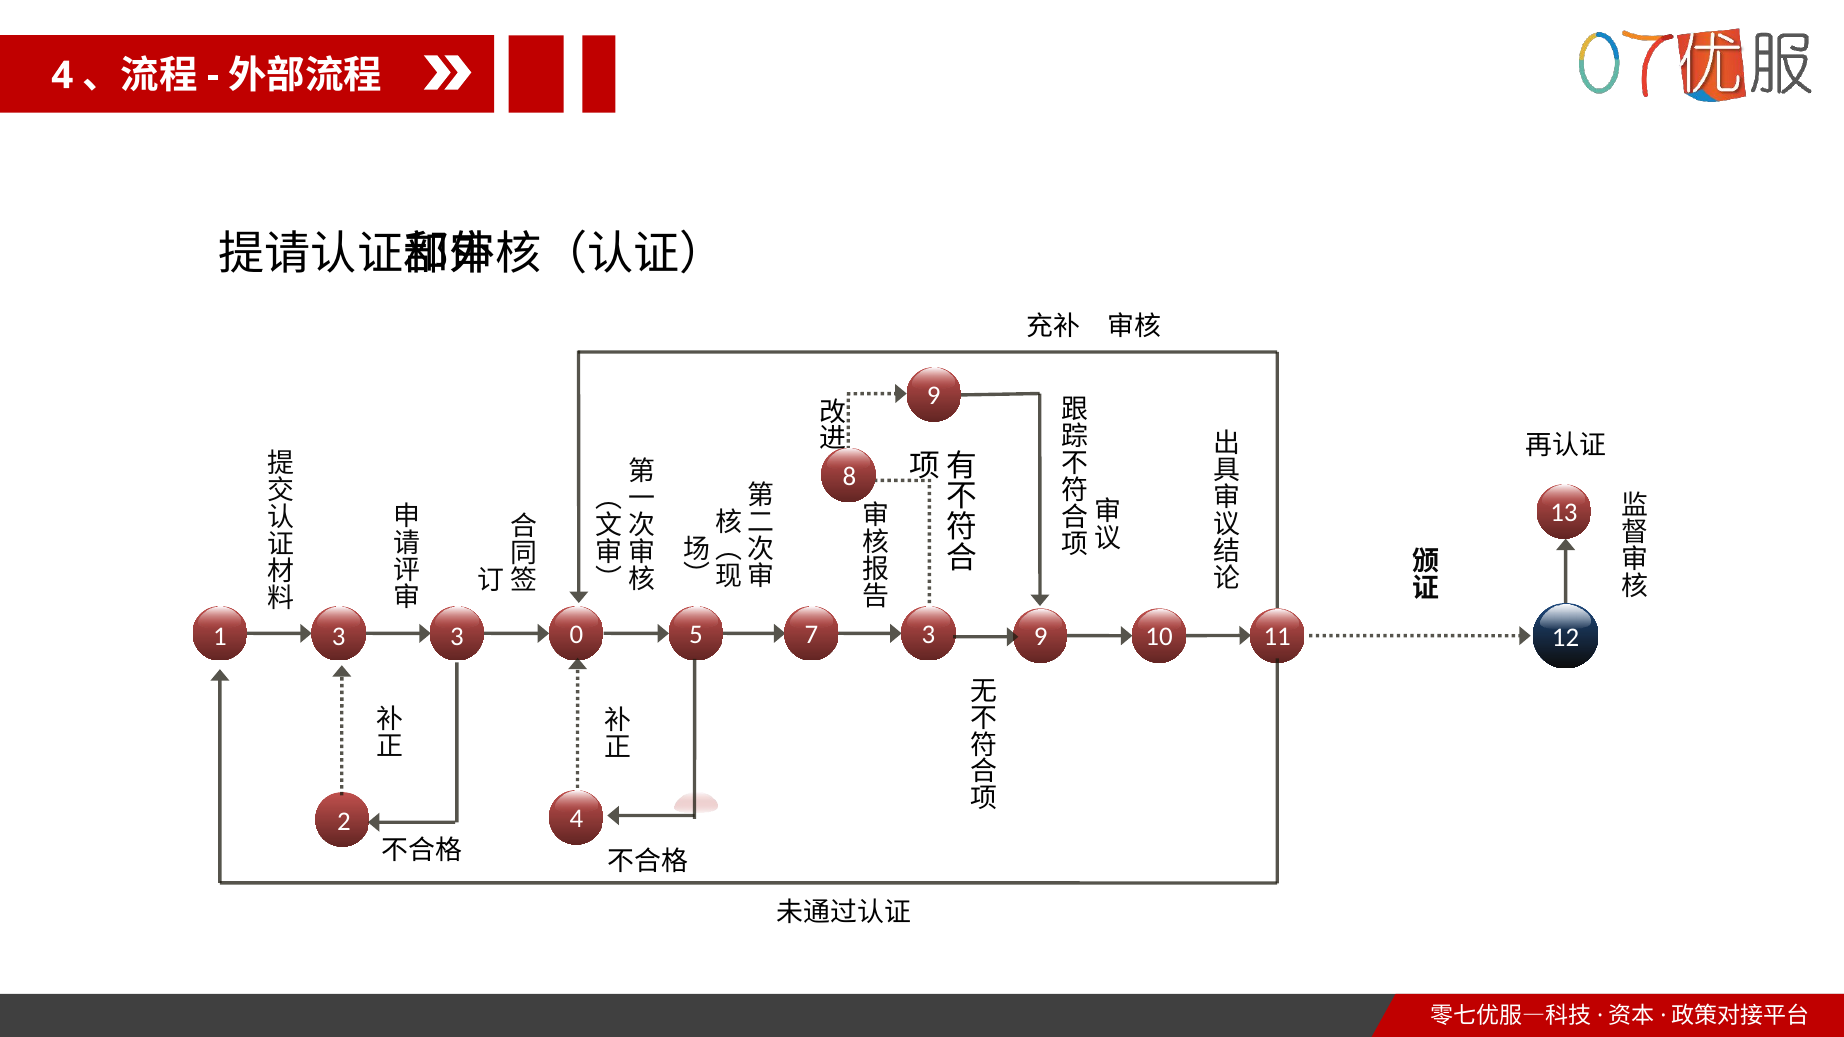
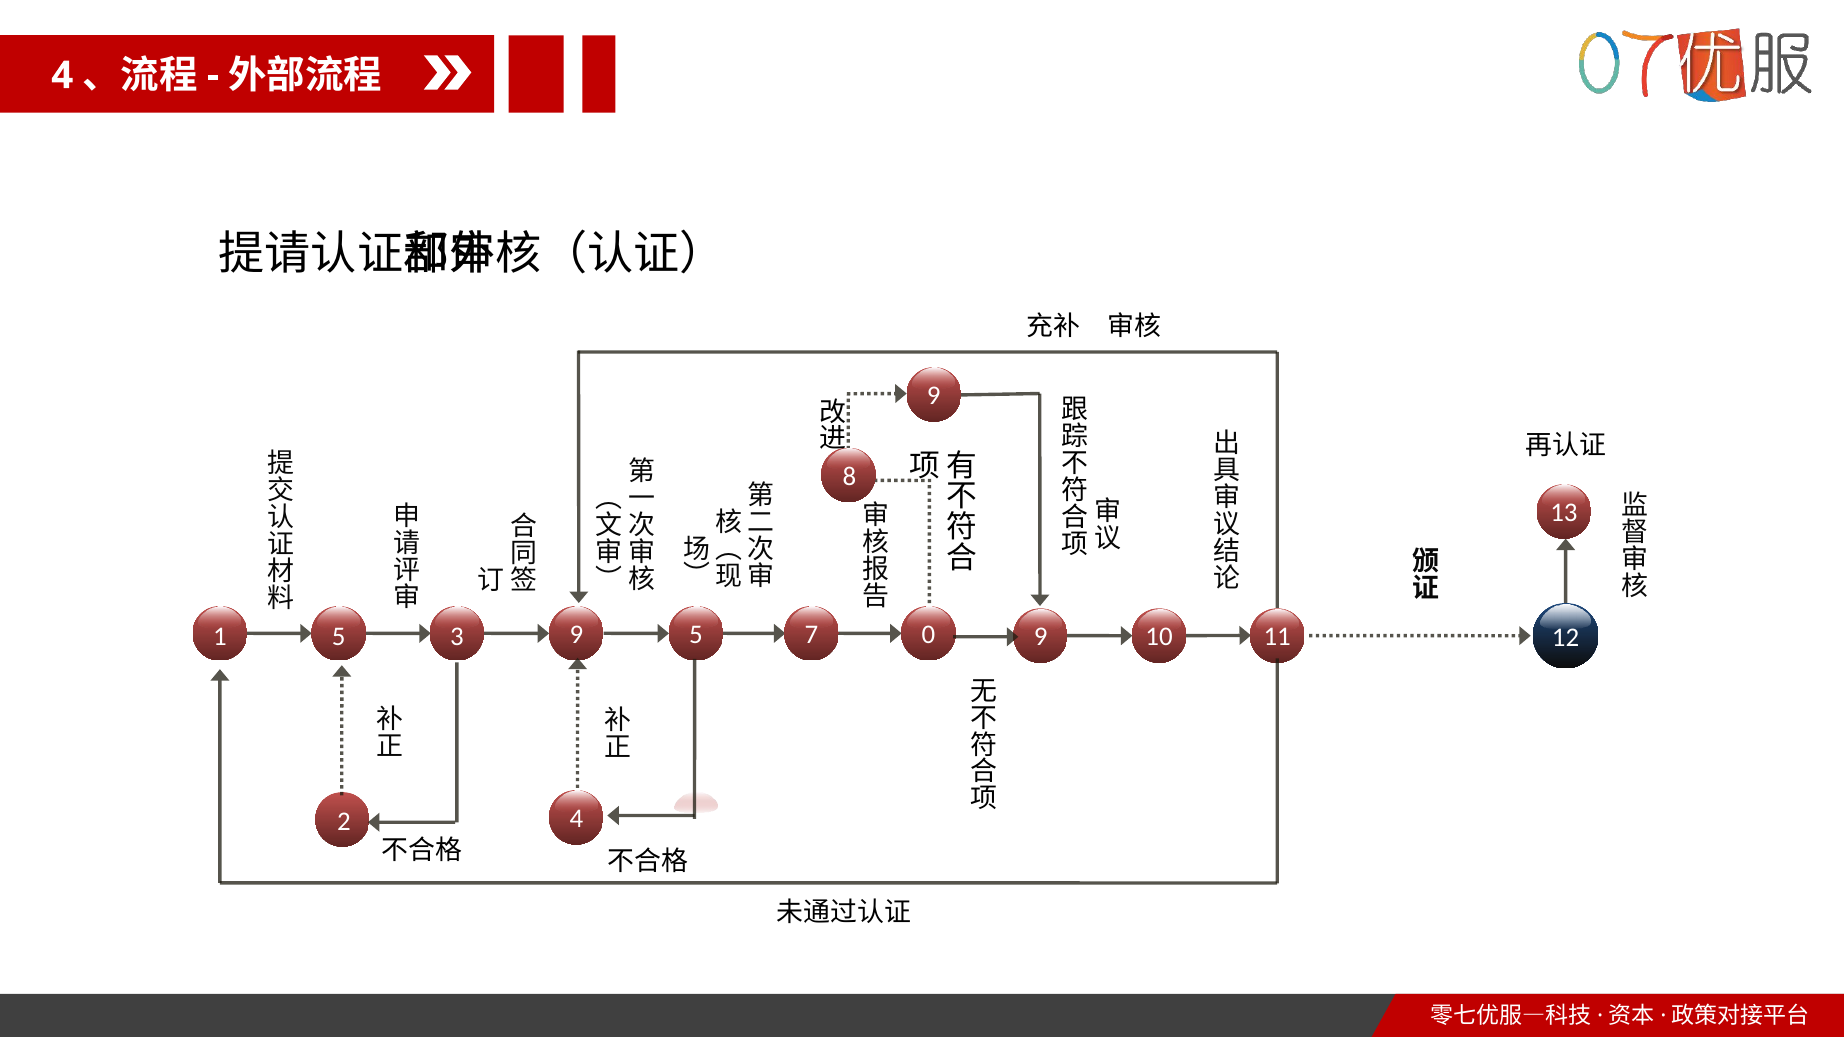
7 3: 3 -> 0
1 3: 3 -> 5
3 0: 0 -> 9
